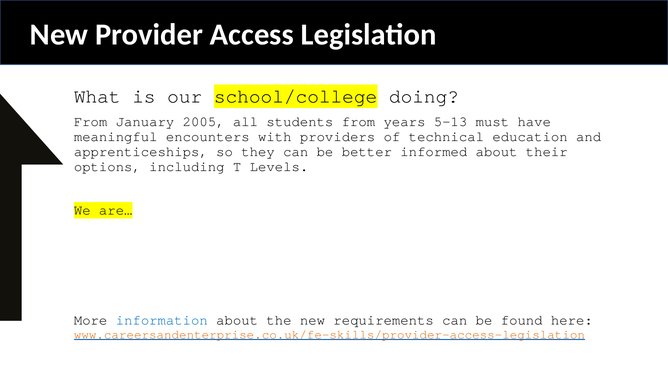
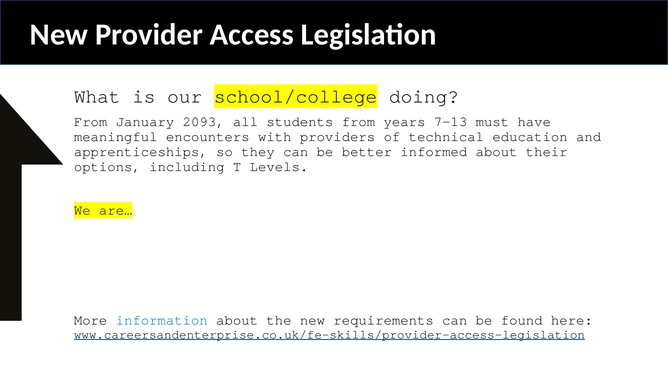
2005: 2005 -> 2093
5-13: 5-13 -> 7-13
www.careersandenterprise.co.uk/fe-skills/provider-access-legislation colour: orange -> black
